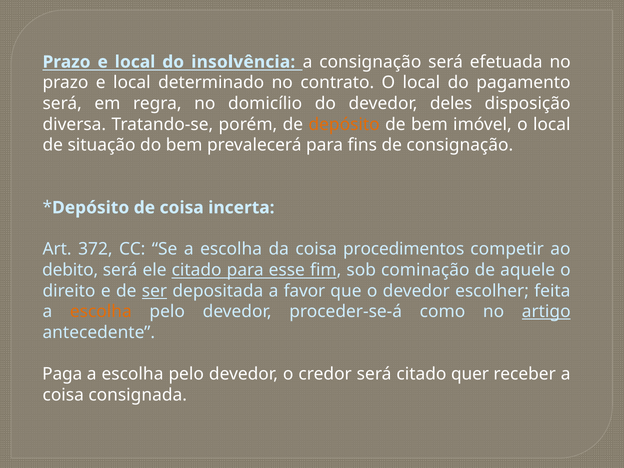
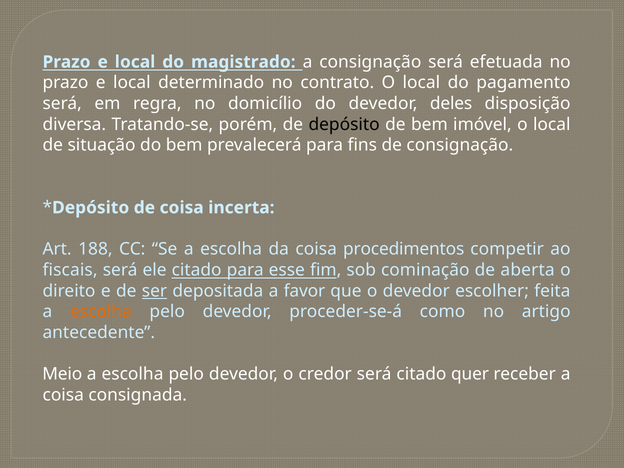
insolvência: insolvência -> magistrado
depósito at (344, 124) colour: orange -> black
372: 372 -> 188
debito: debito -> fiscais
aquele: aquele -> aberta
artigo underline: present -> none
Paga: Paga -> Meio
